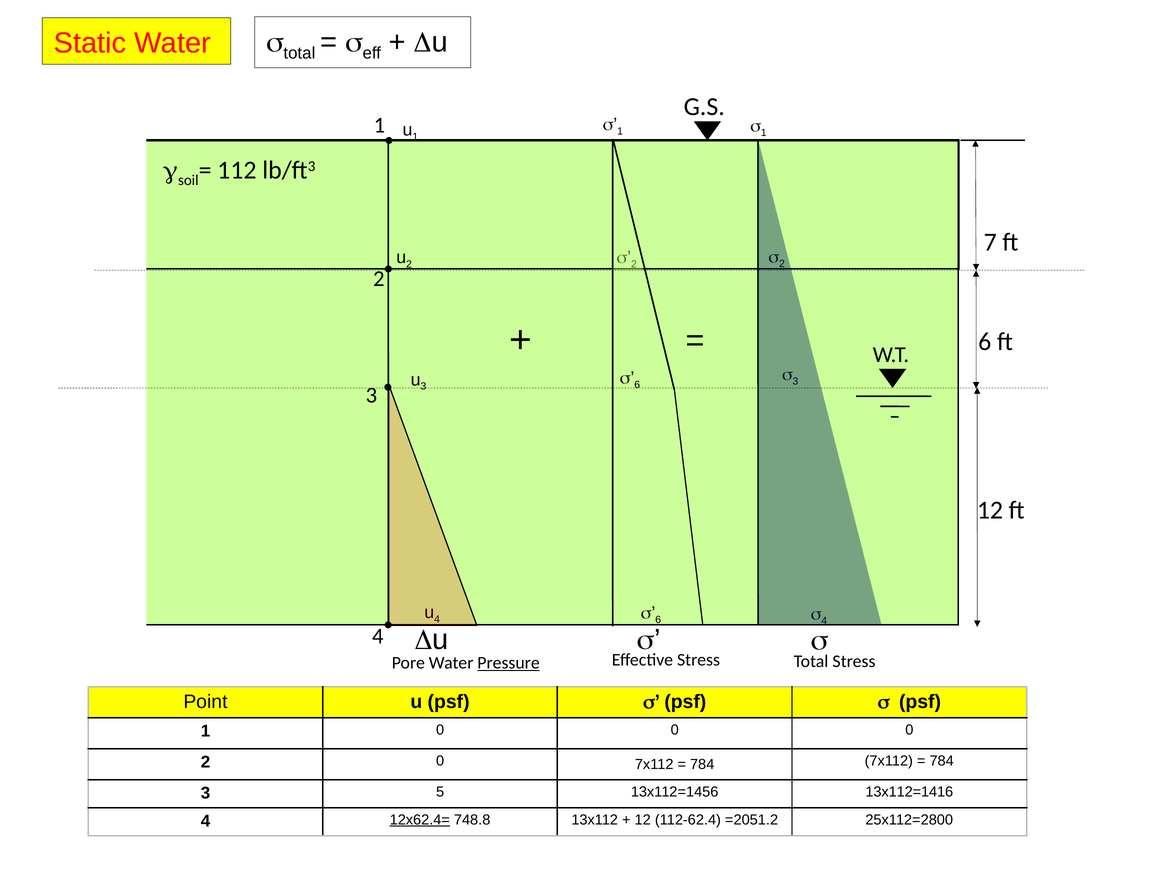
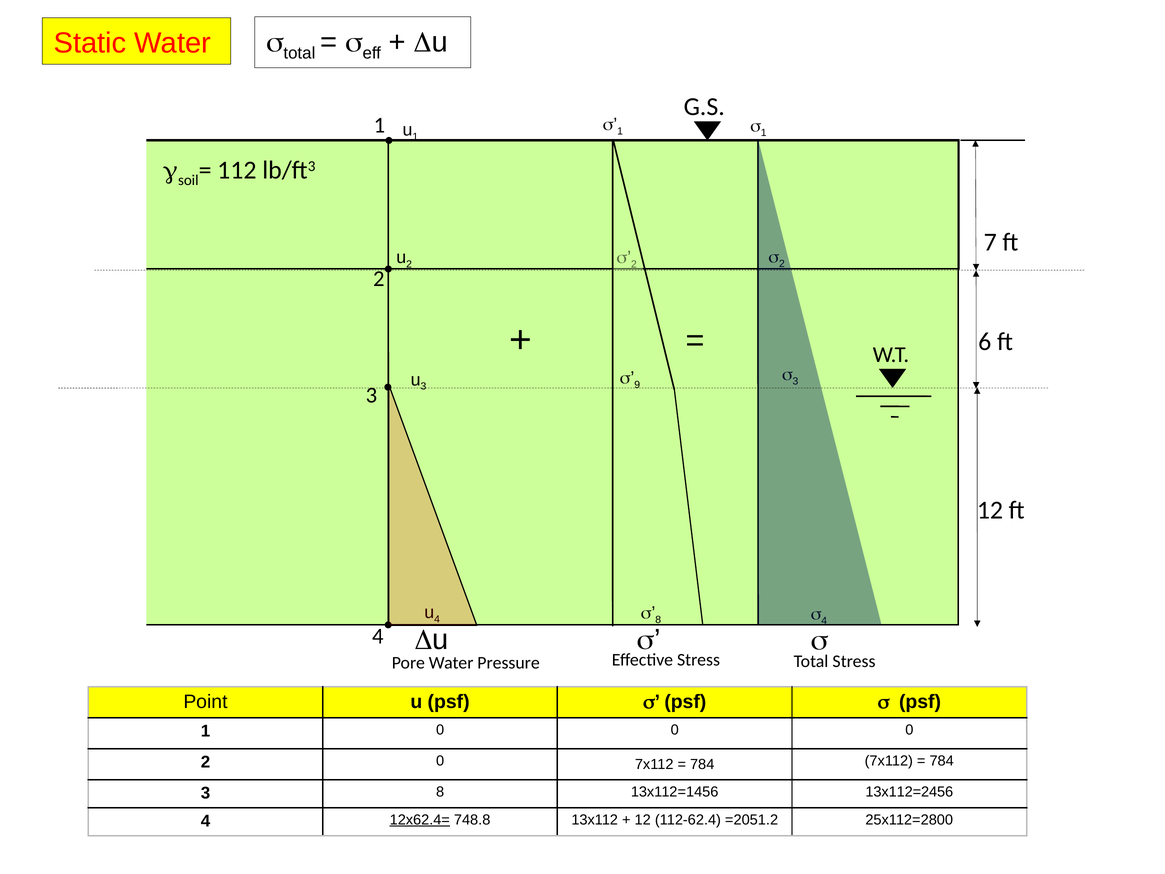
6 at (637, 385): 6 -> 9
6 at (658, 620): 6 -> 8
Pressure underline: present -> none
3 5: 5 -> 8
13x112=1416: 13x112=1416 -> 13x112=2456
